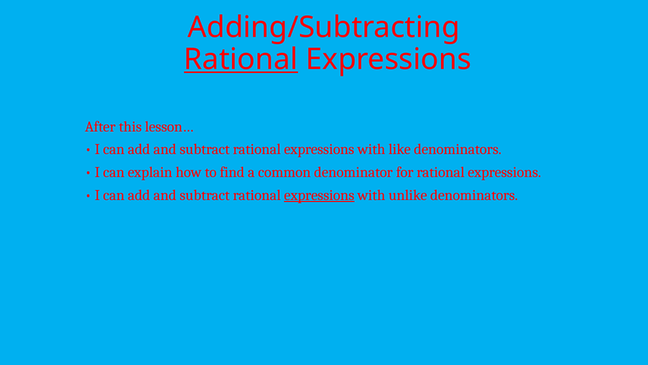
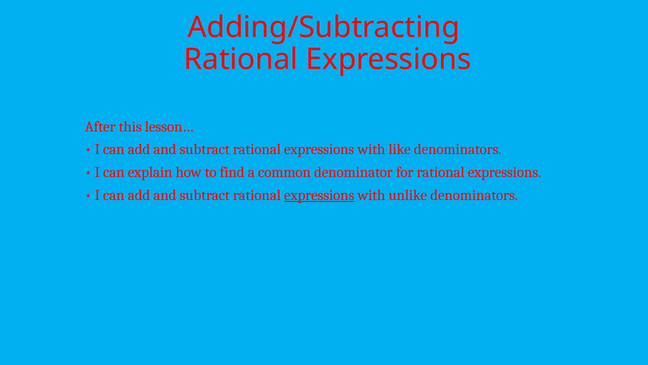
Rational at (241, 59) underline: present -> none
